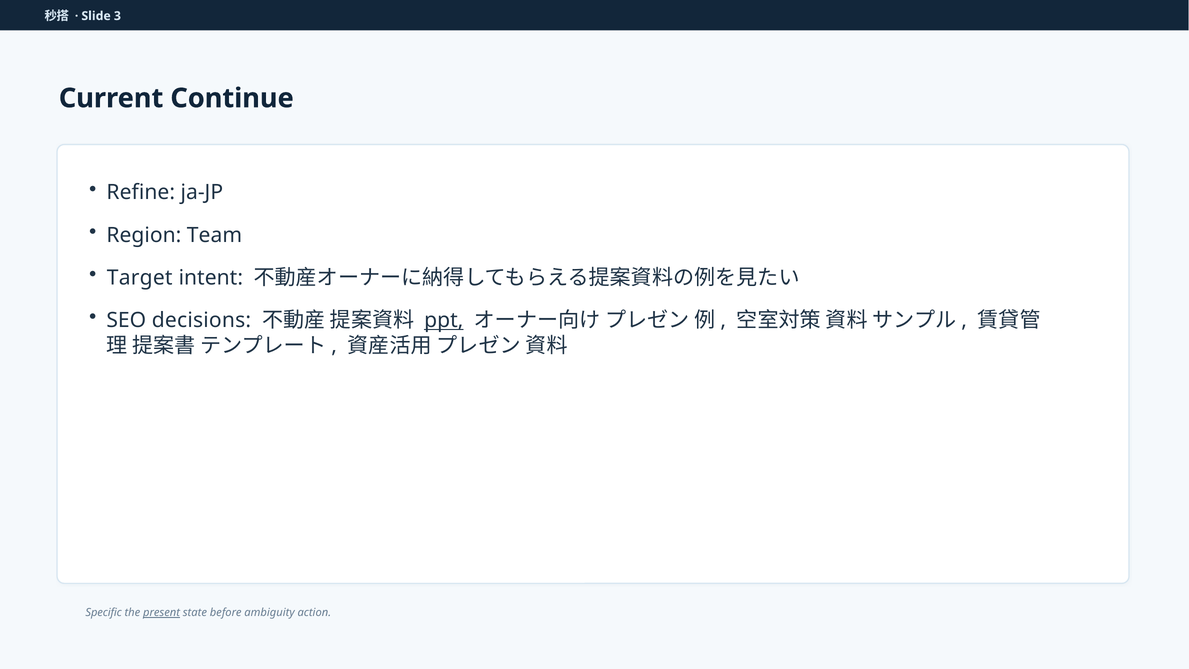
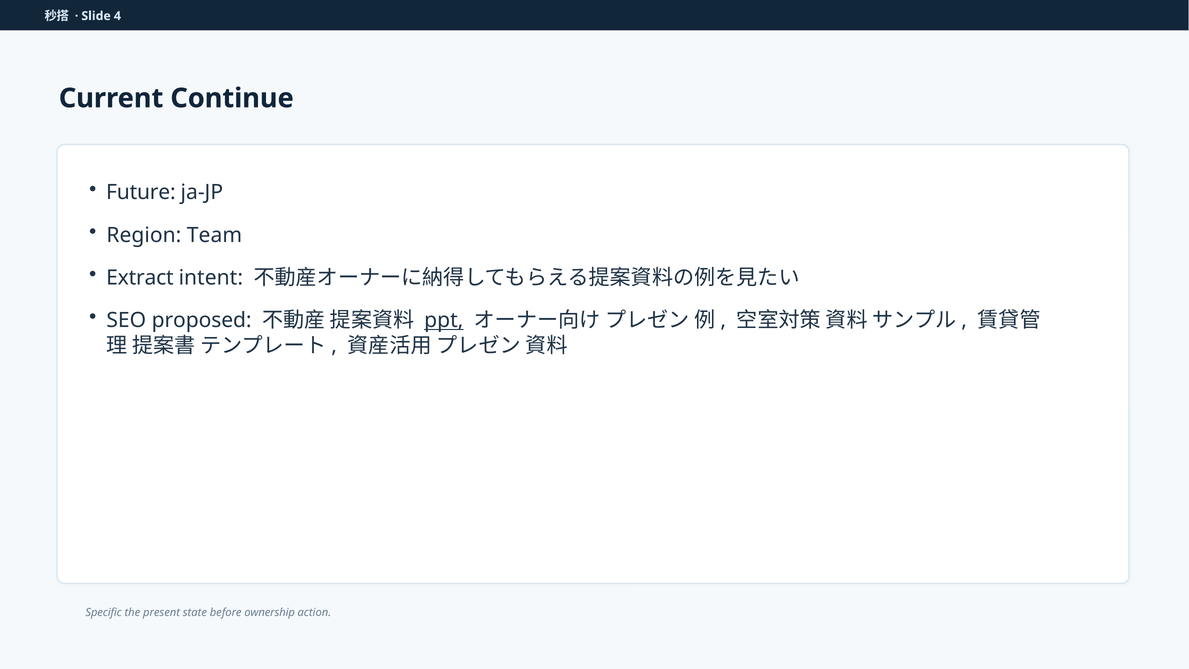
3: 3 -> 4
Refine: Refine -> Future
Target: Target -> Extract
decisions: decisions -> proposed
present underline: present -> none
ambiguity: ambiguity -> ownership
